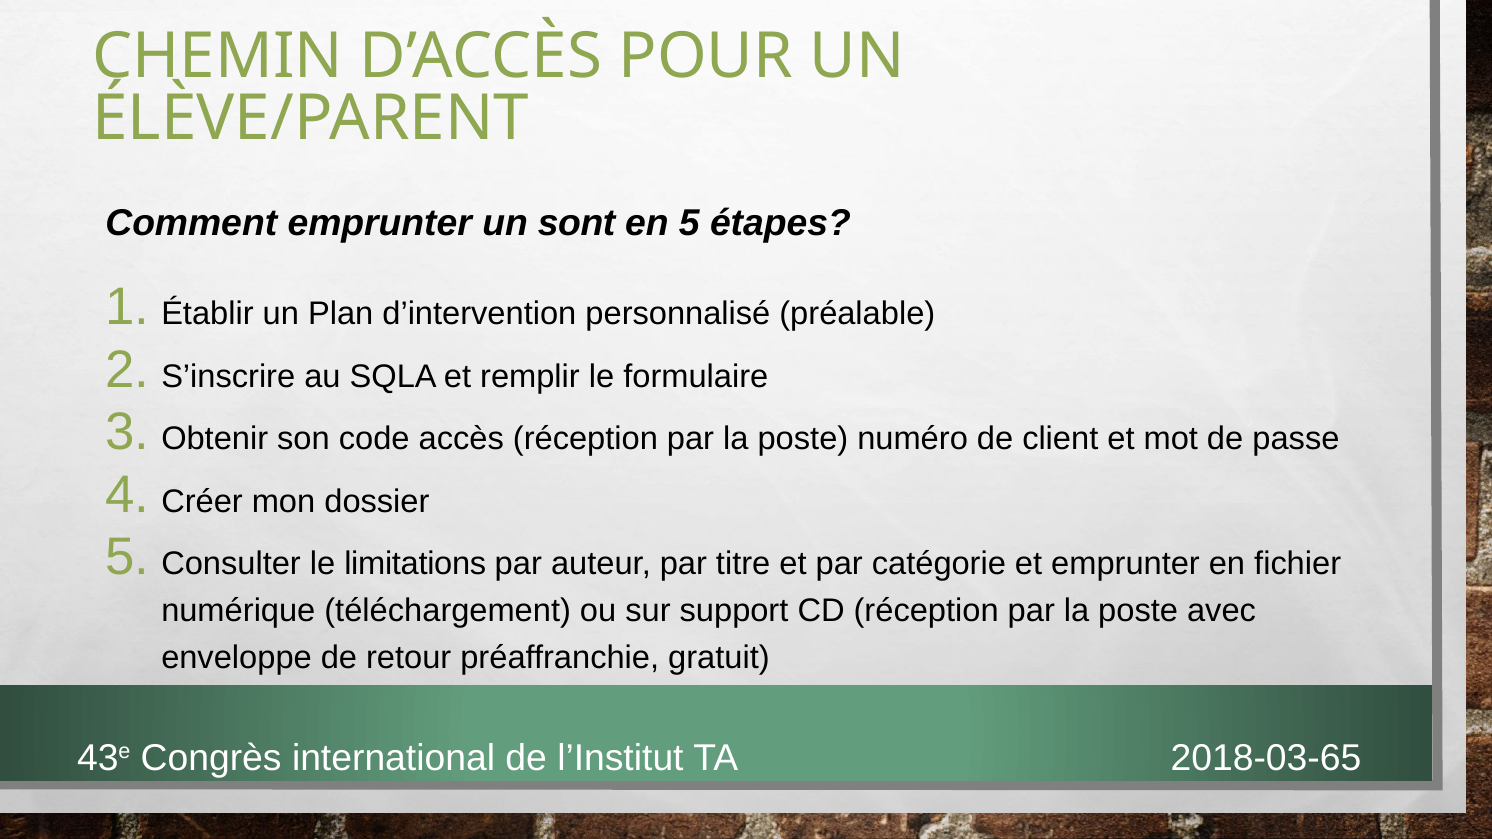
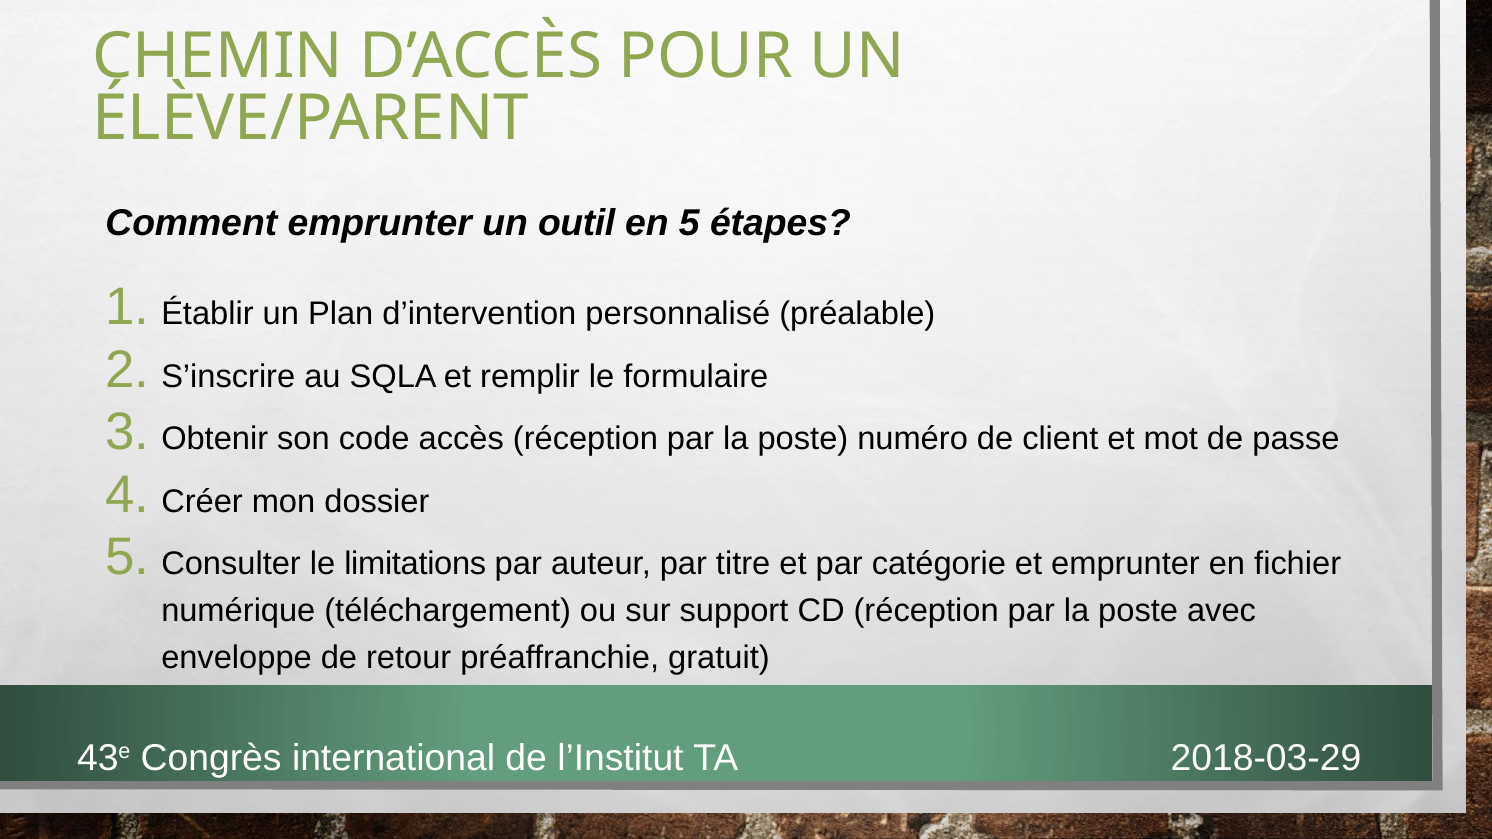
sont: sont -> outil
2018-03-65: 2018-03-65 -> 2018-03-29
